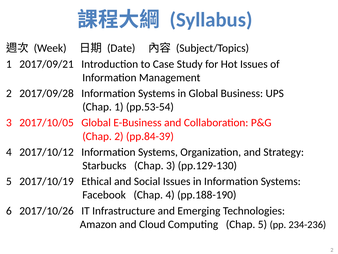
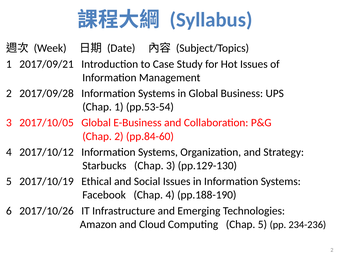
pp.84-39: pp.84-39 -> pp.84-60
